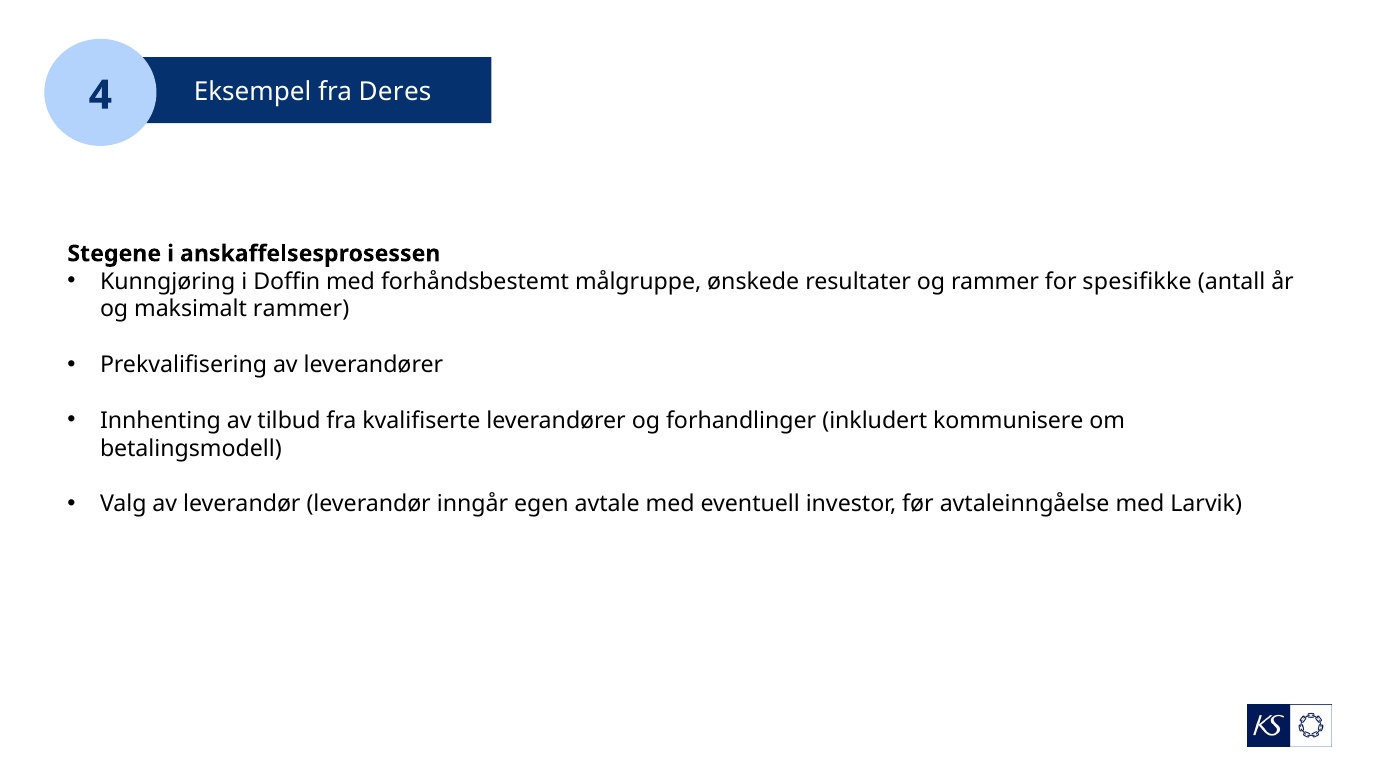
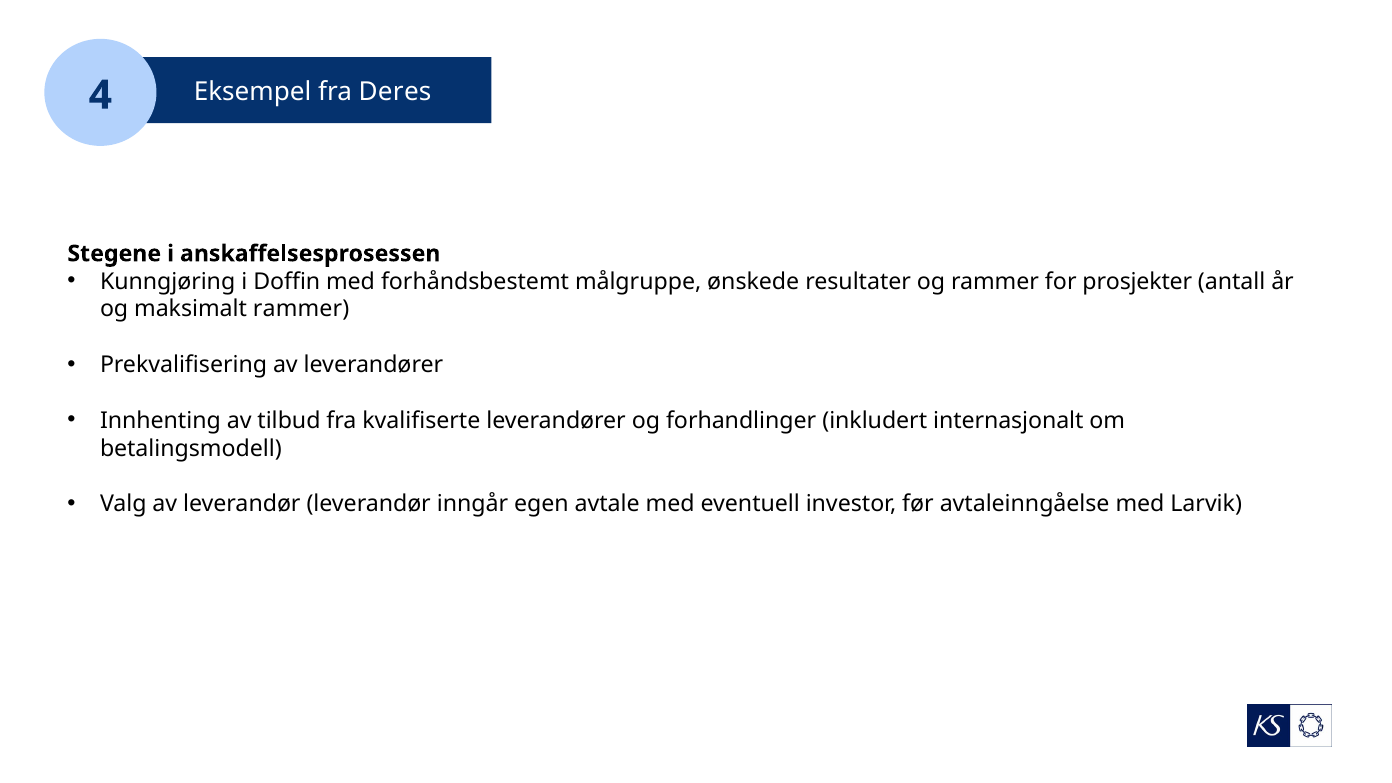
spesifikke: spesifikke -> prosjekter
kommunisere: kommunisere -> internasjonalt
